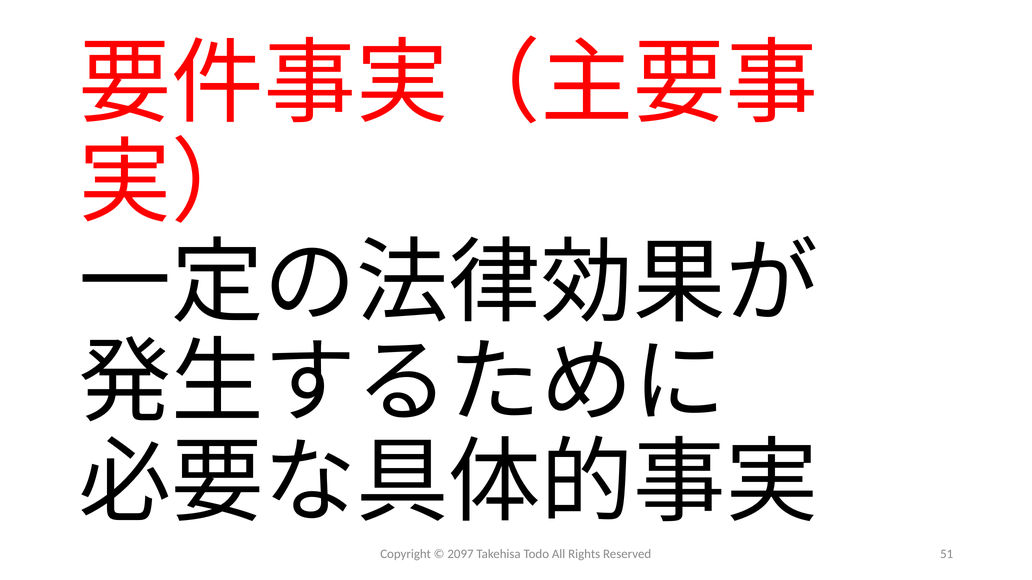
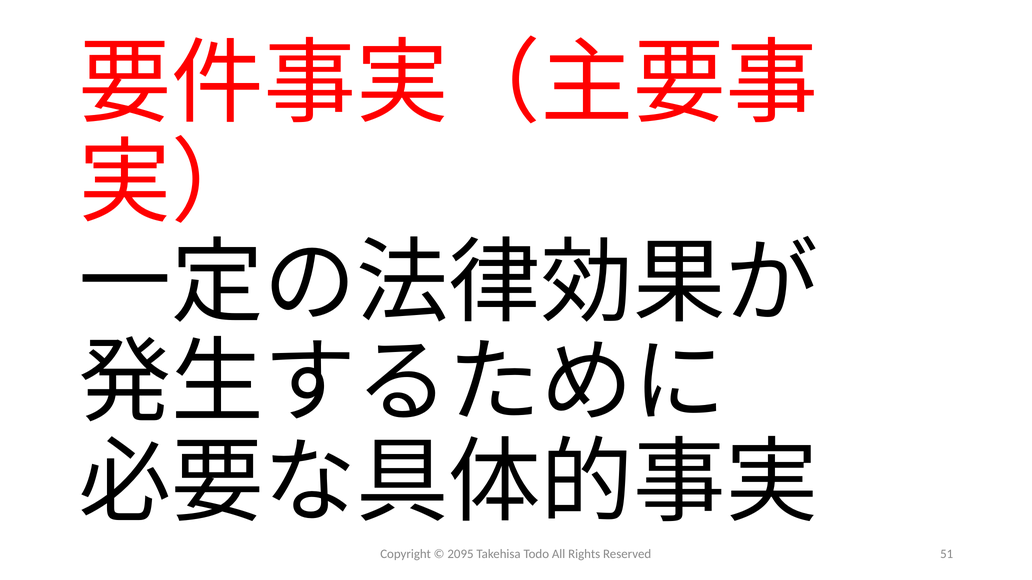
2097: 2097 -> 2095
